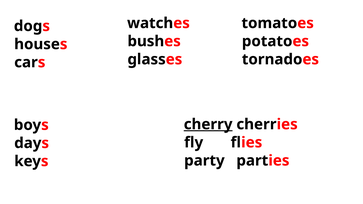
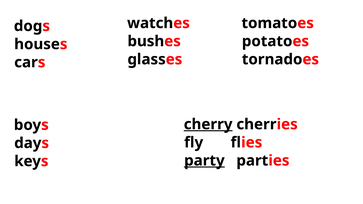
party underline: none -> present
